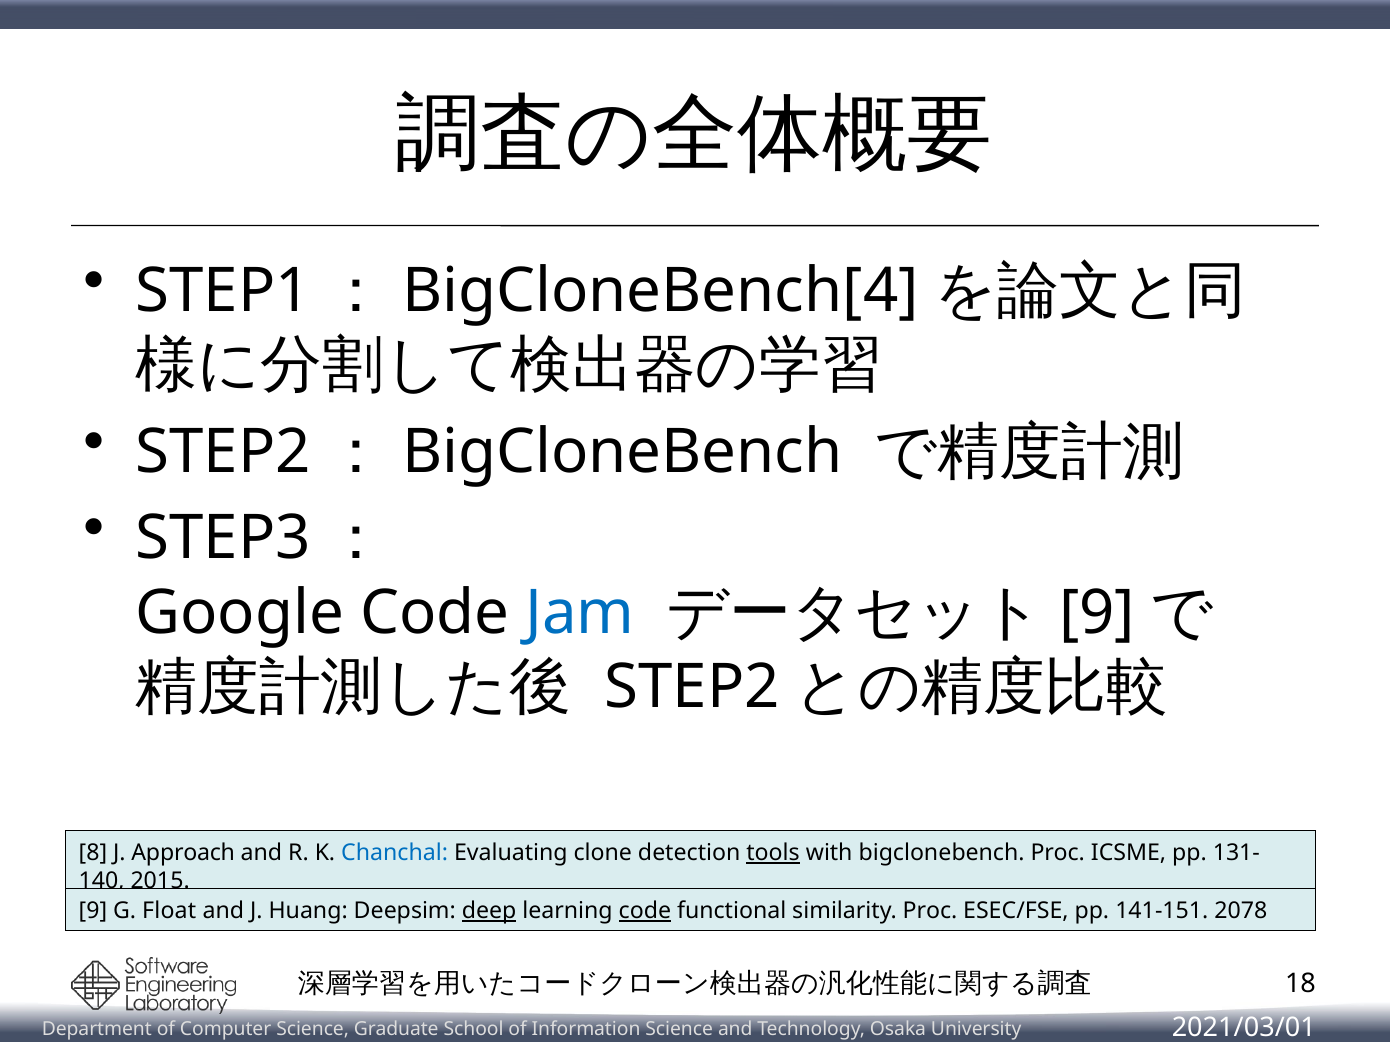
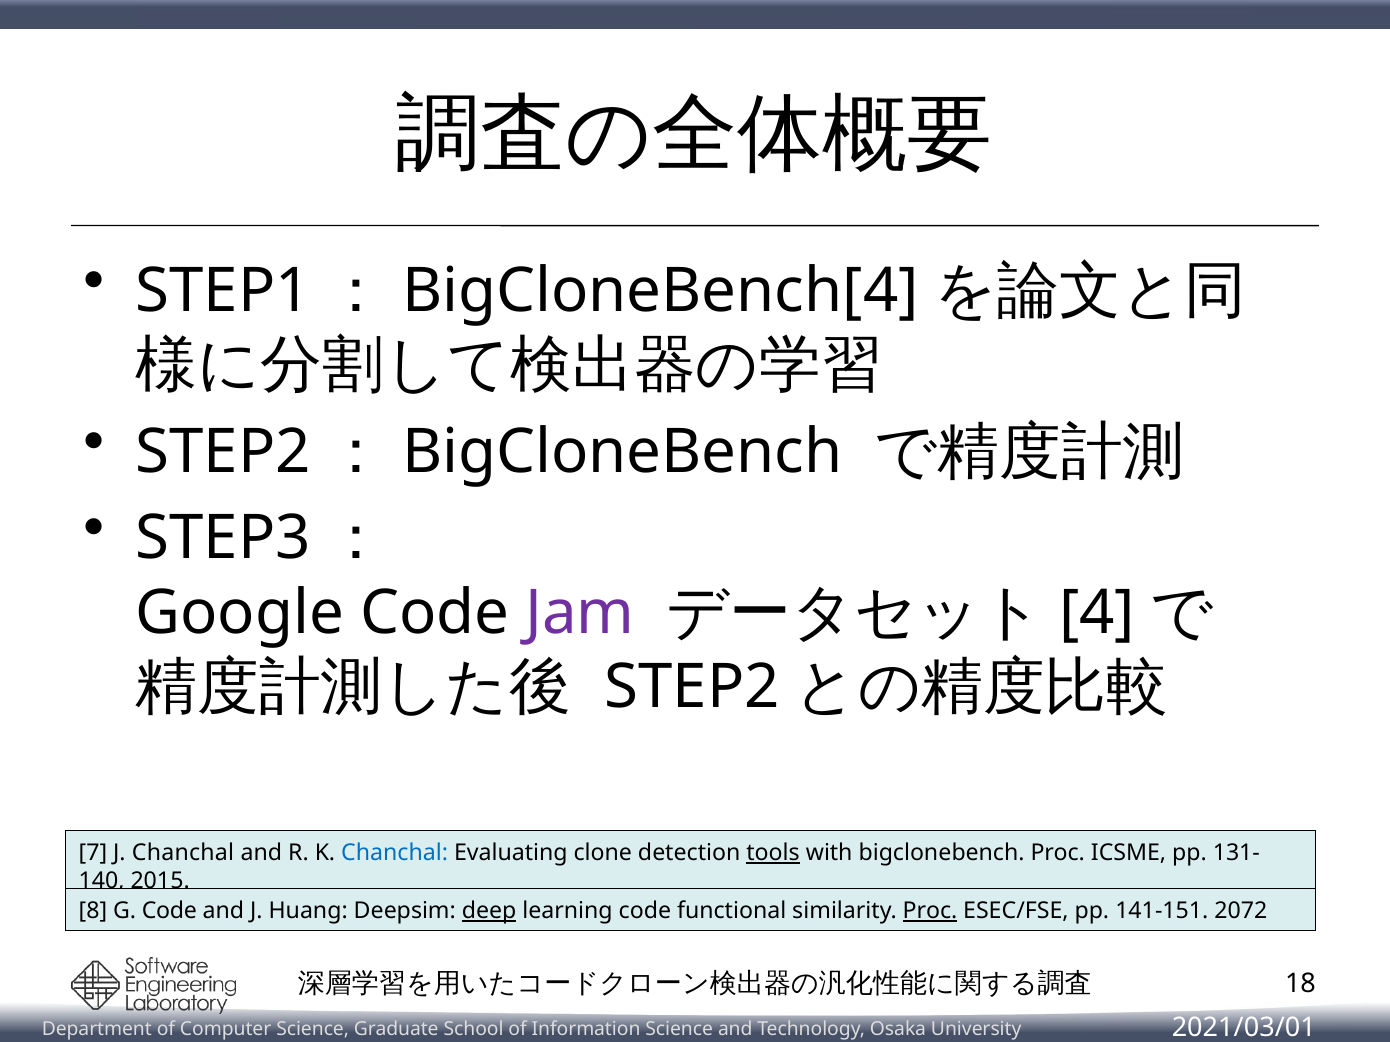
Jam colour: blue -> purple
9 at (1097, 613): 9 -> 4
8: 8 -> 7
J Approach: Approach -> Chanchal
9 at (93, 912): 9 -> 8
G Float: Float -> Code
code at (645, 912) underline: present -> none
Proc at (930, 912) underline: none -> present
2078: 2078 -> 2072
